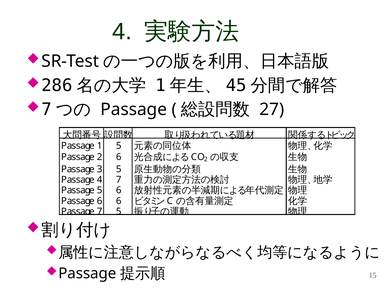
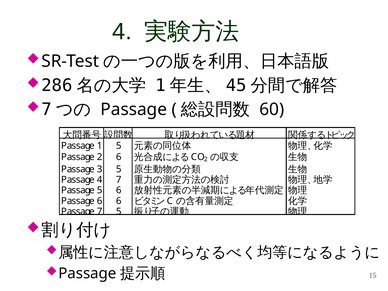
27: 27 -> 60
